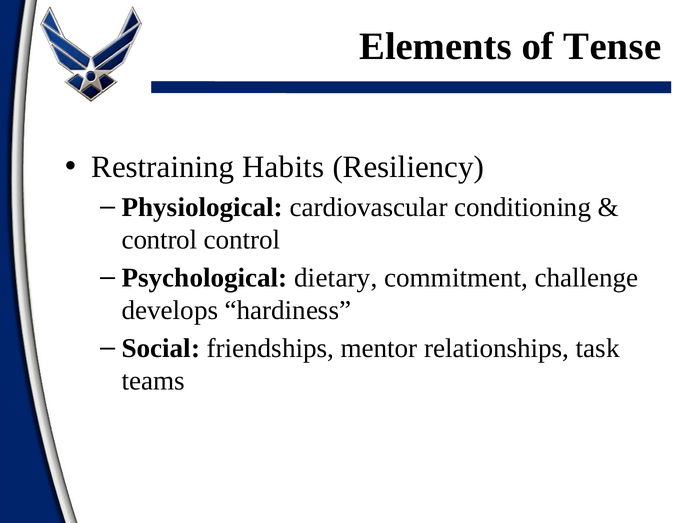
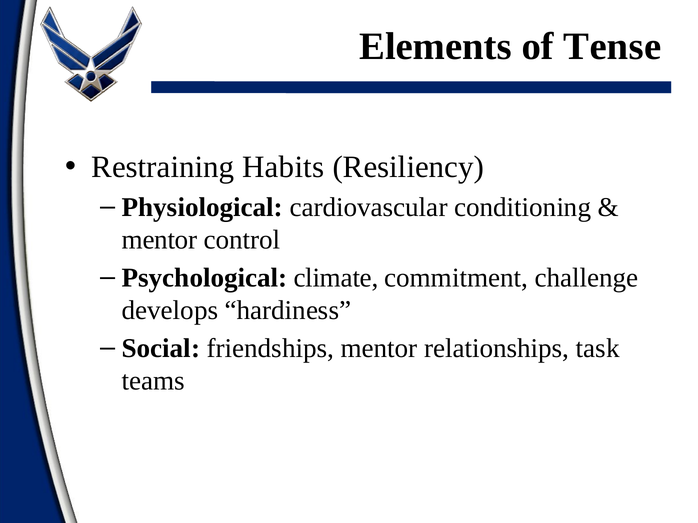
control at (160, 240): control -> mentor
dietary: dietary -> climate
